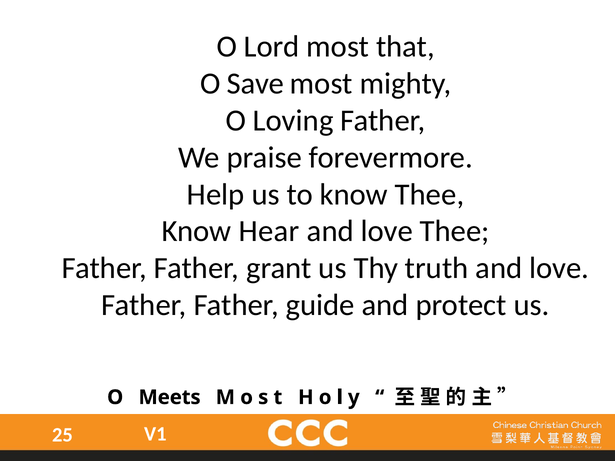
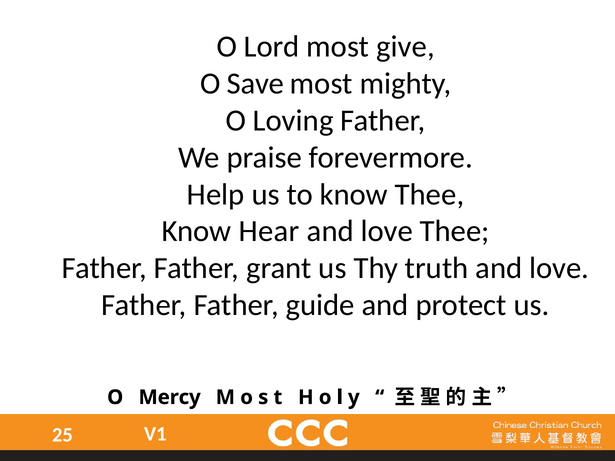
that: that -> give
Meets: Meets -> Mercy
